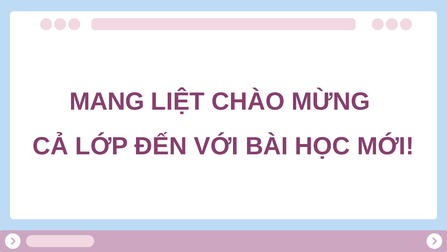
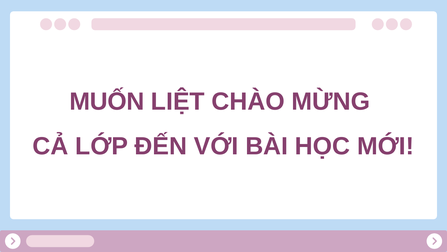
MANG: MANG -> MUỐN
